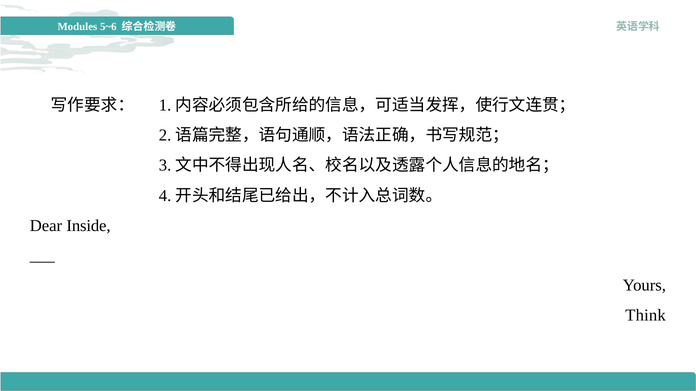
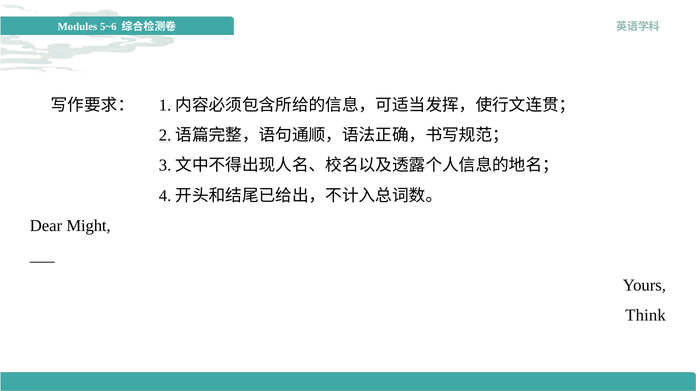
Inside: Inside -> Might
